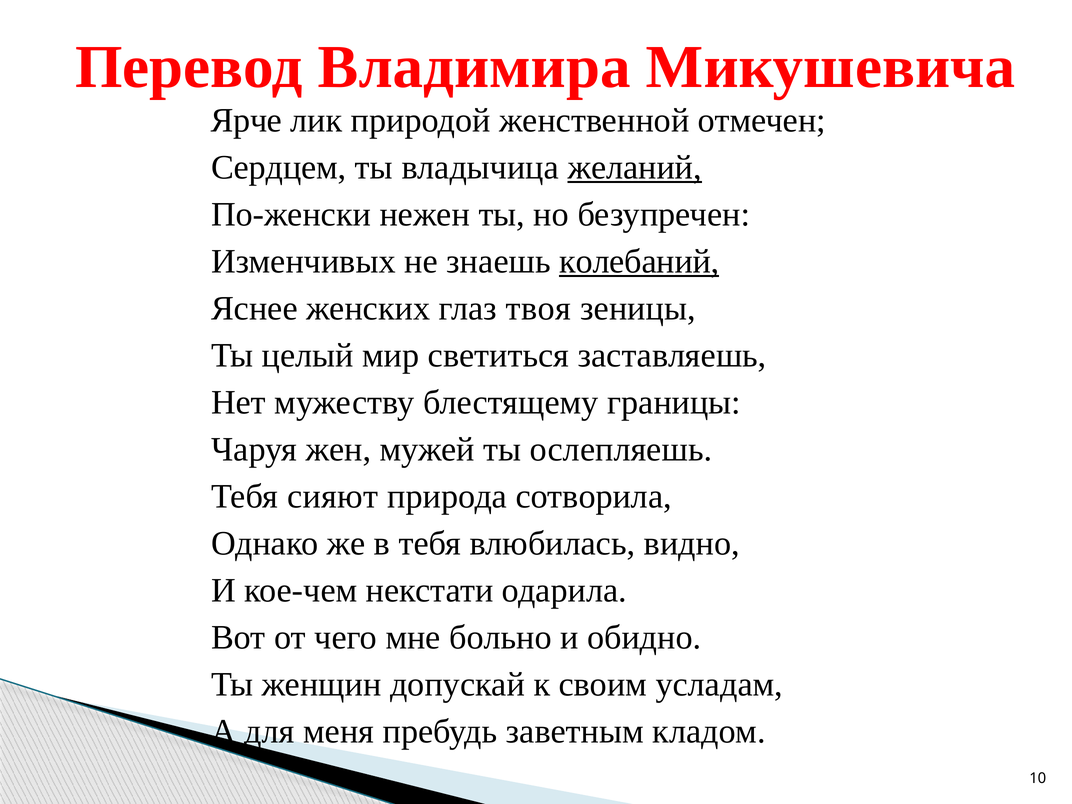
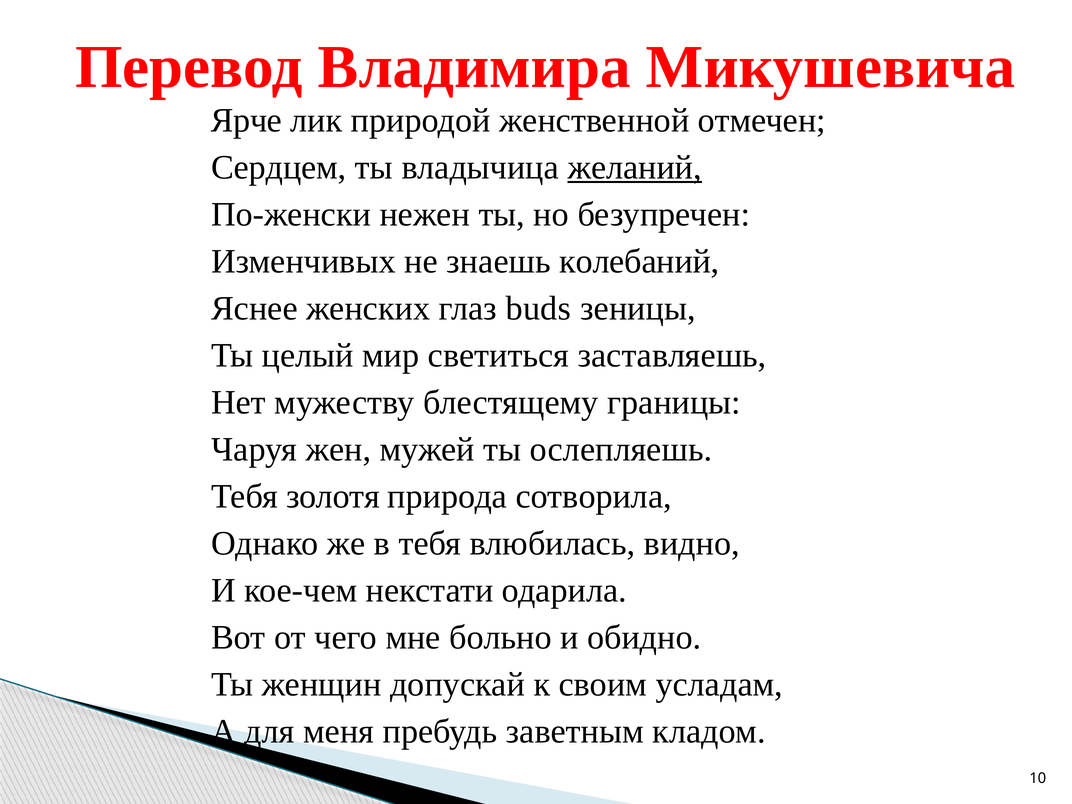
колебаний underline: present -> none
твоя: твоя -> buds
сияют: сияют -> золотя
